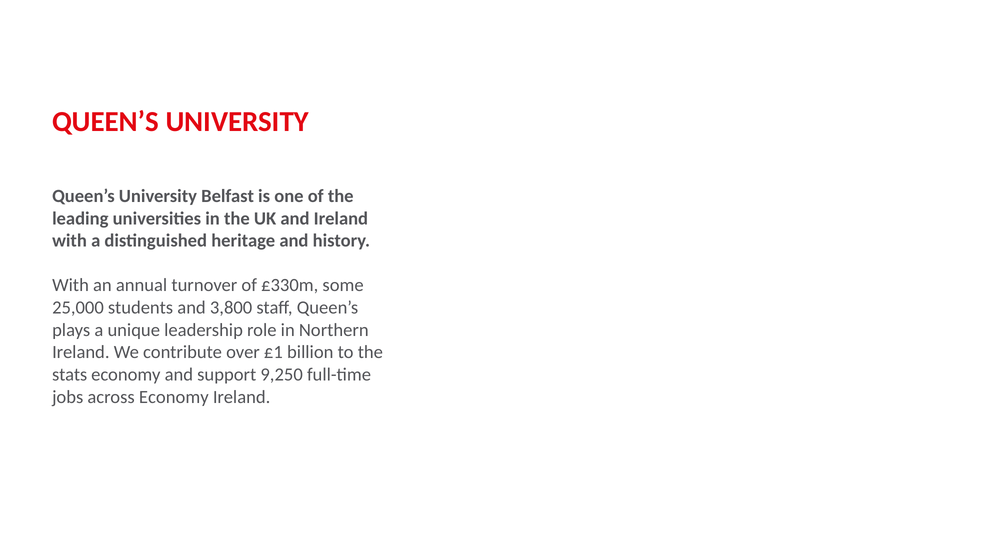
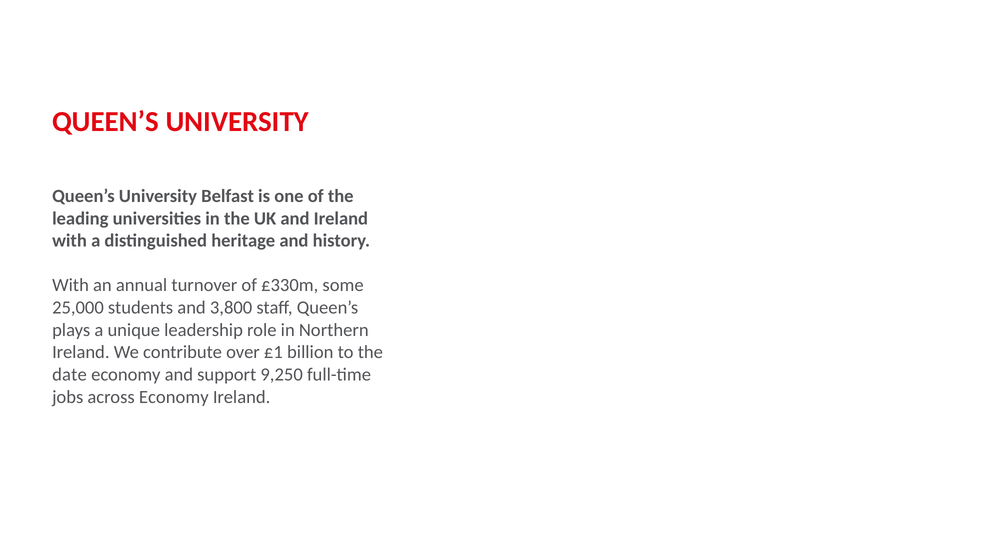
stats: stats -> date
